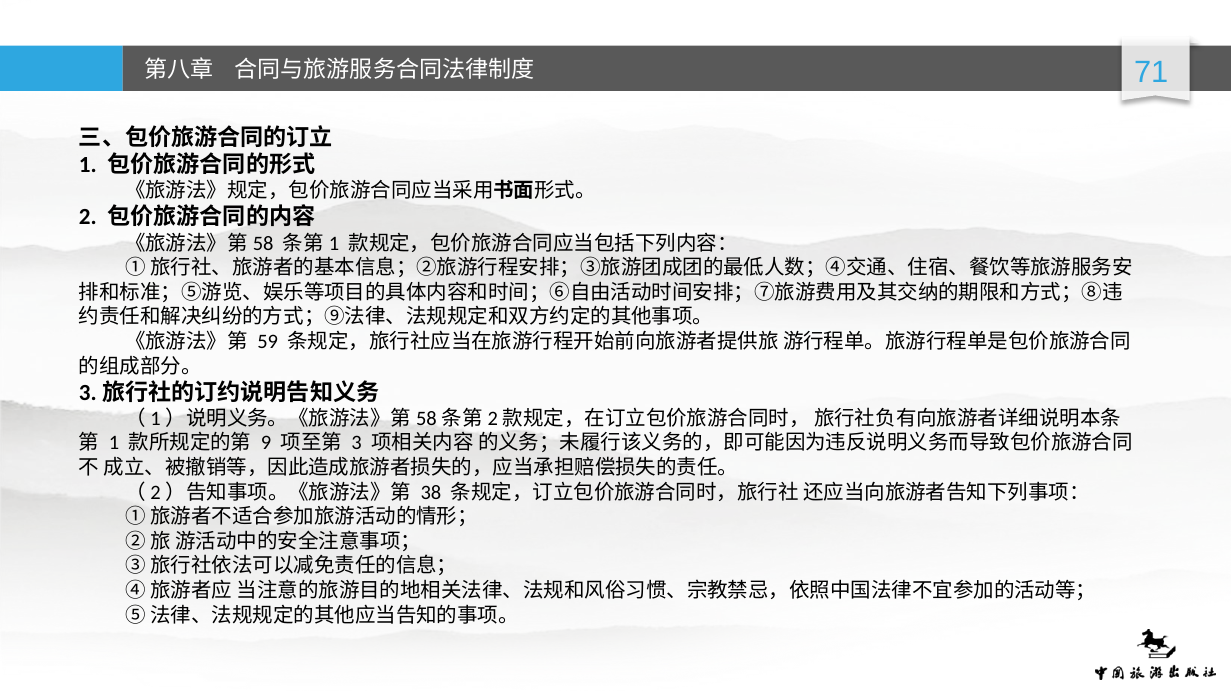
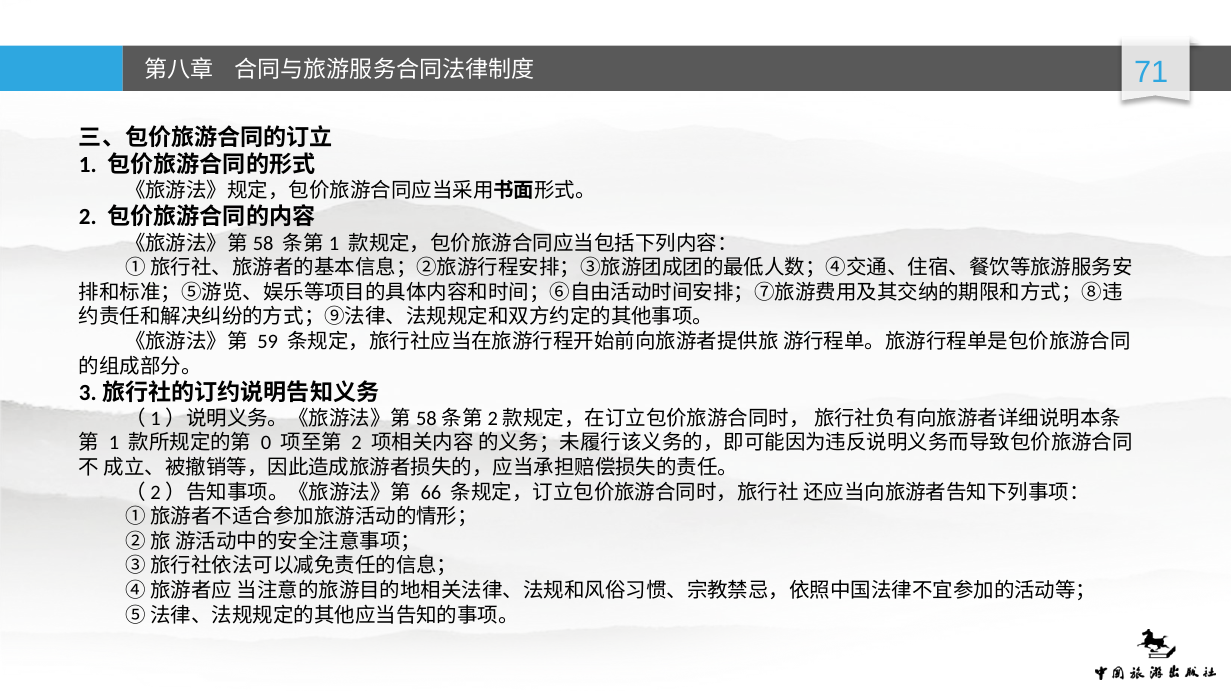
9: 9 -> 0
3 at (357, 443): 3 -> 2
38: 38 -> 66
